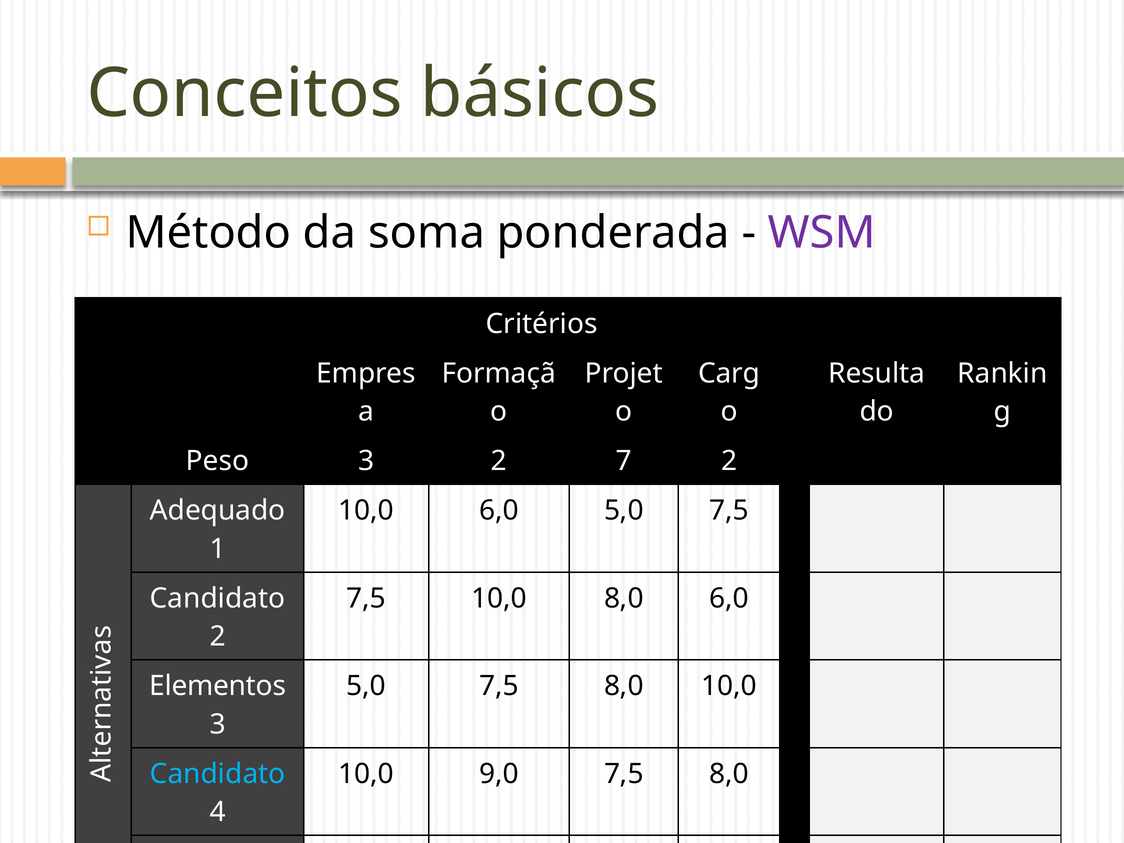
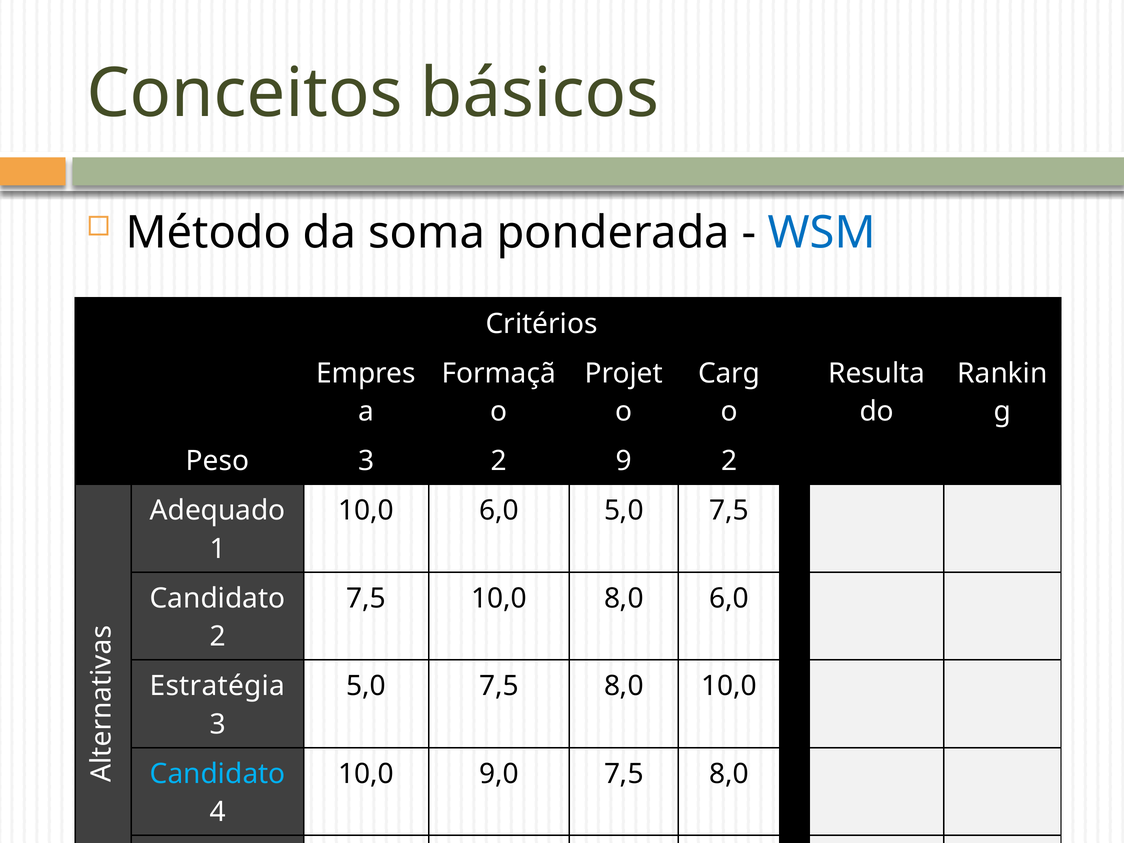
WSM colour: purple -> blue
7: 7 -> 9
Elementos: Elementos -> Estratégia
